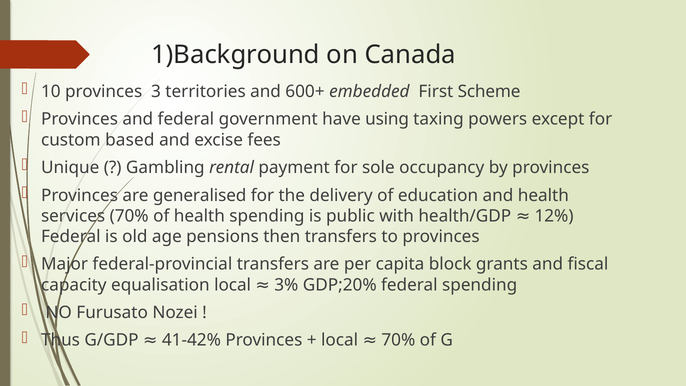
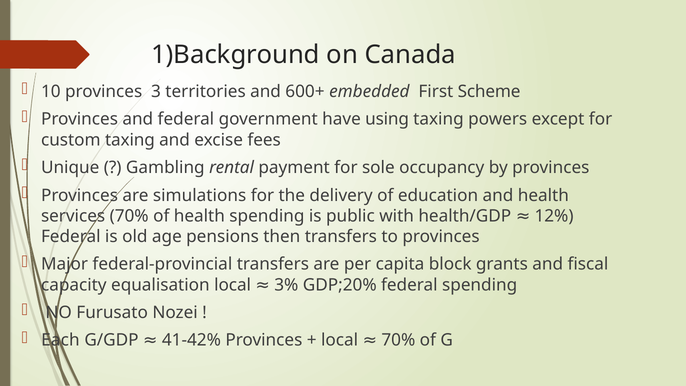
custom based: based -> taxing
generalised: generalised -> simulations
Thus: Thus -> Each
